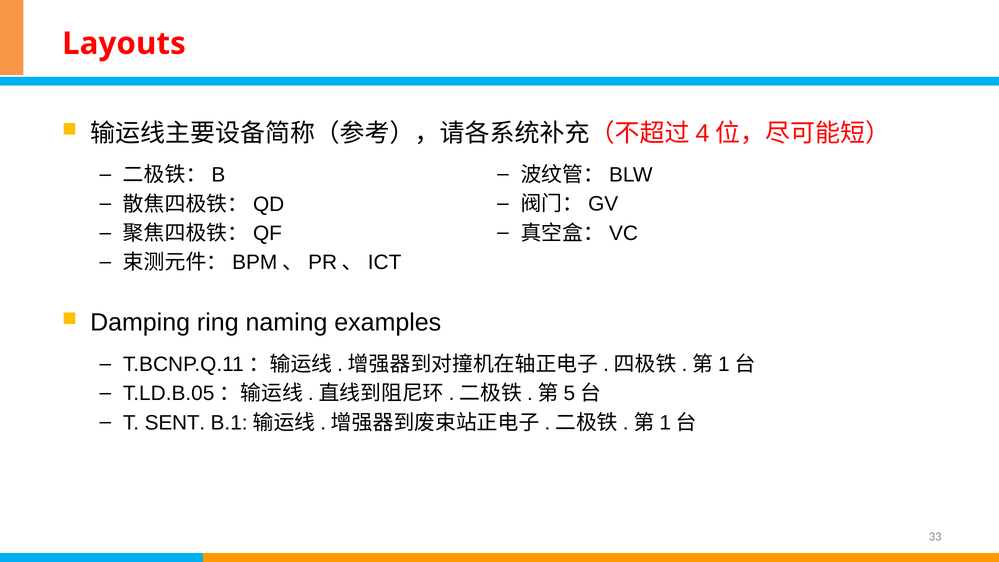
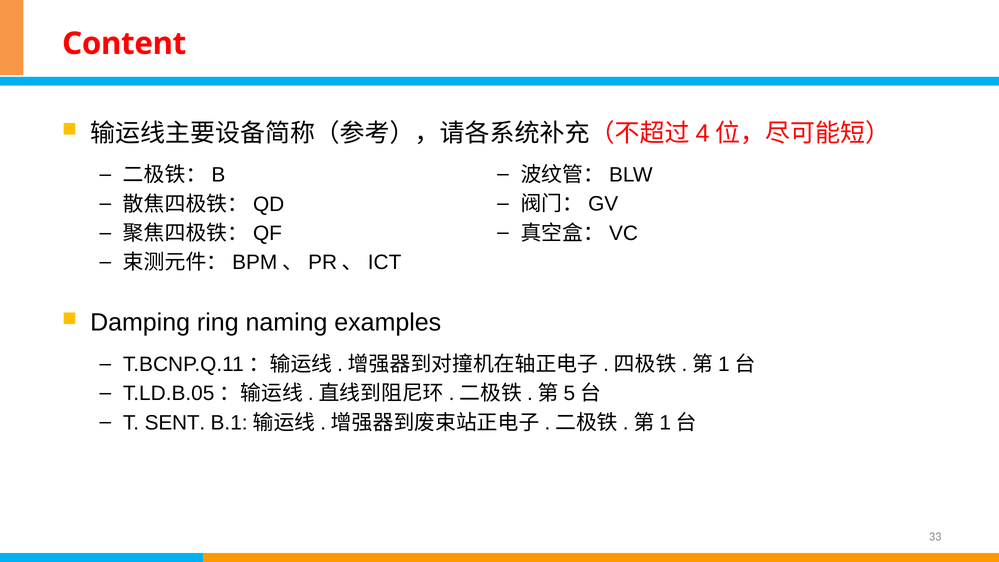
Layouts: Layouts -> Content
